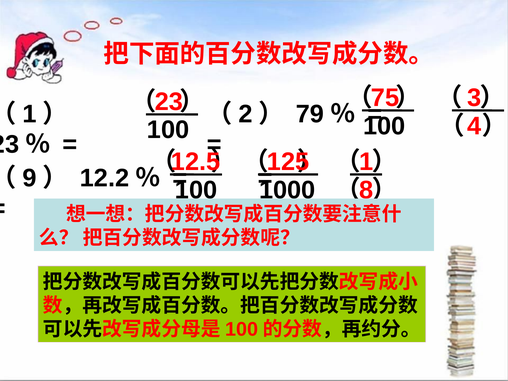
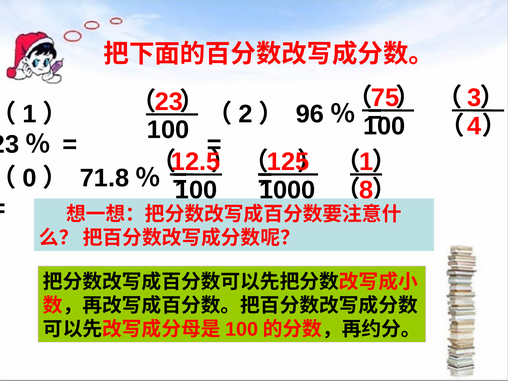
79: 79 -> 96
9: 9 -> 0
12.2: 12.2 -> 71.8
